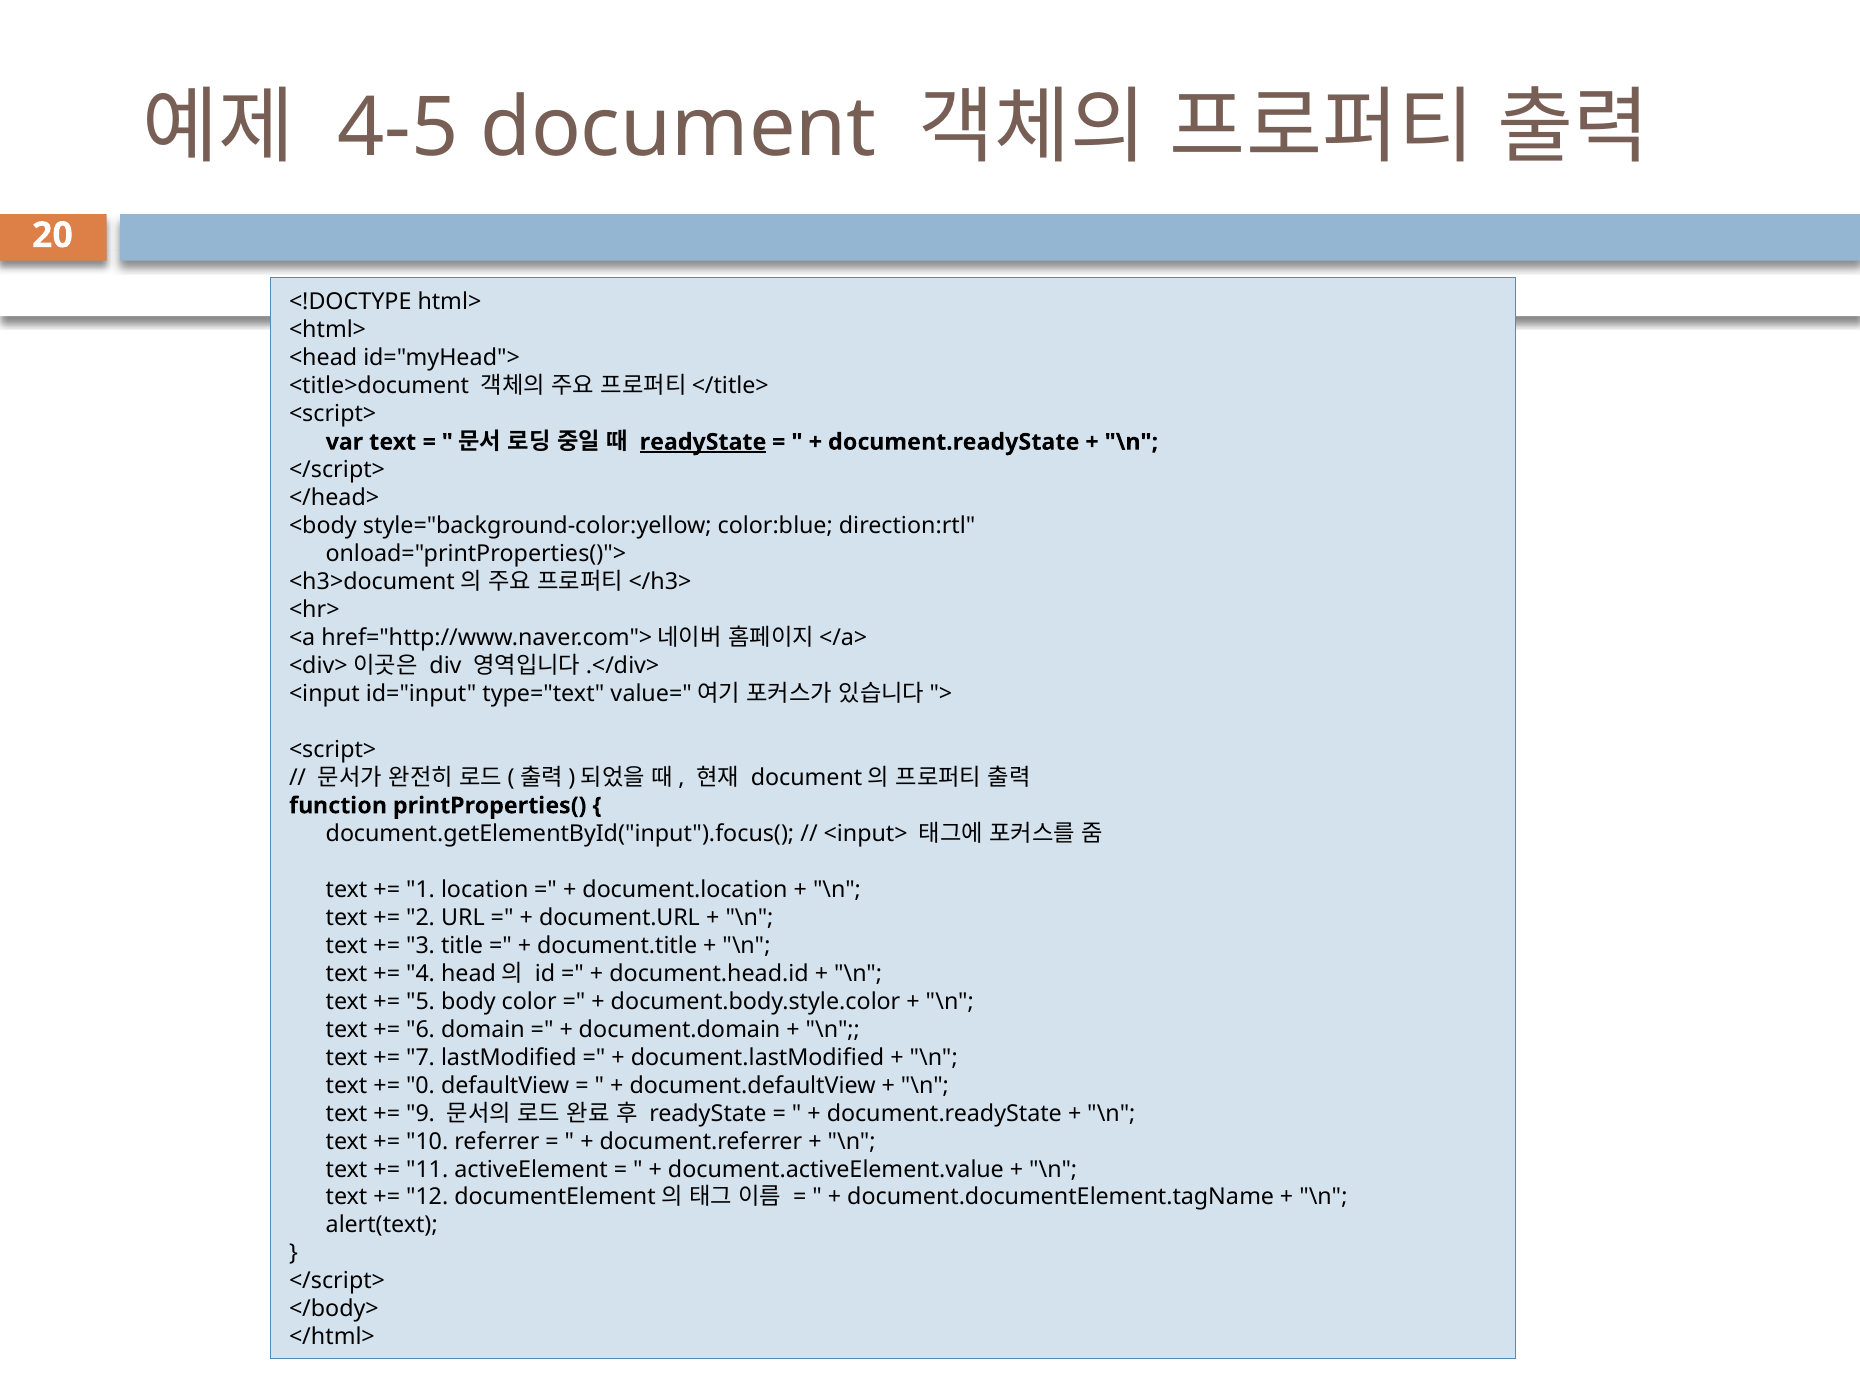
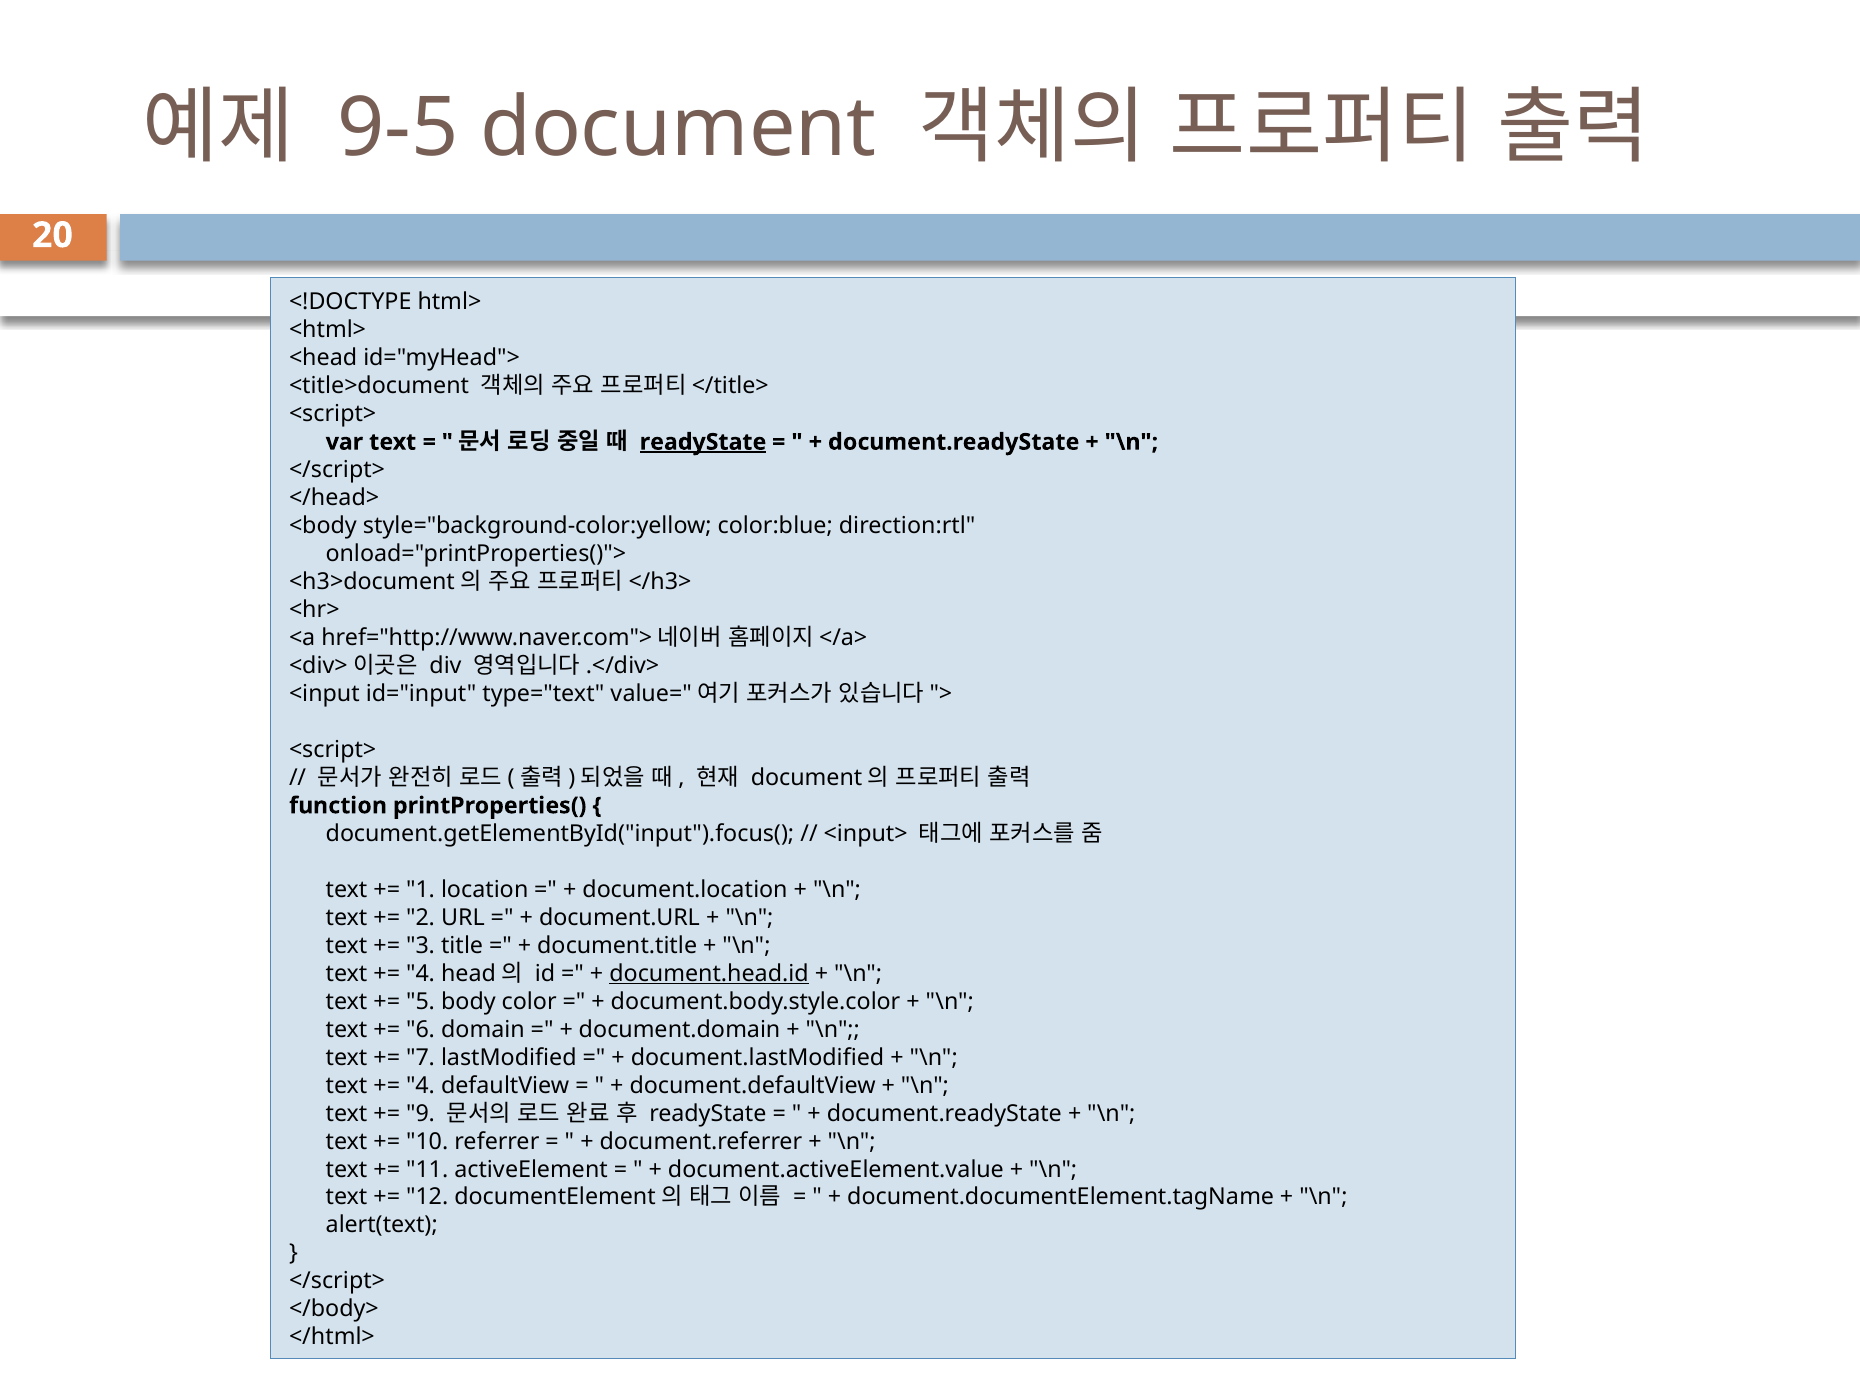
4-5: 4-5 -> 9-5
document.head.id underline: none -> present
0 at (420, 1085): 0 -> 4
